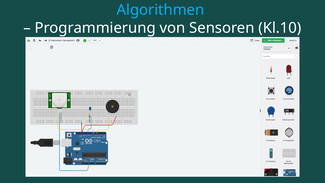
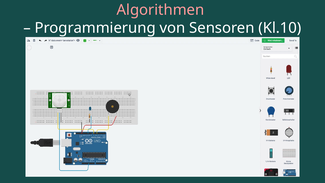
Algorithmen colour: light blue -> pink
